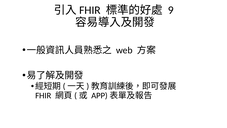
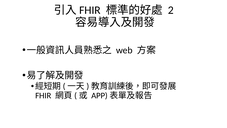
9: 9 -> 2
